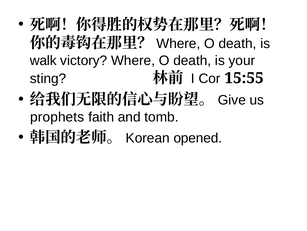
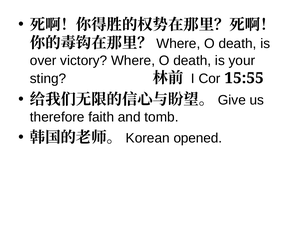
walk: walk -> over
prophets: prophets -> therefore
